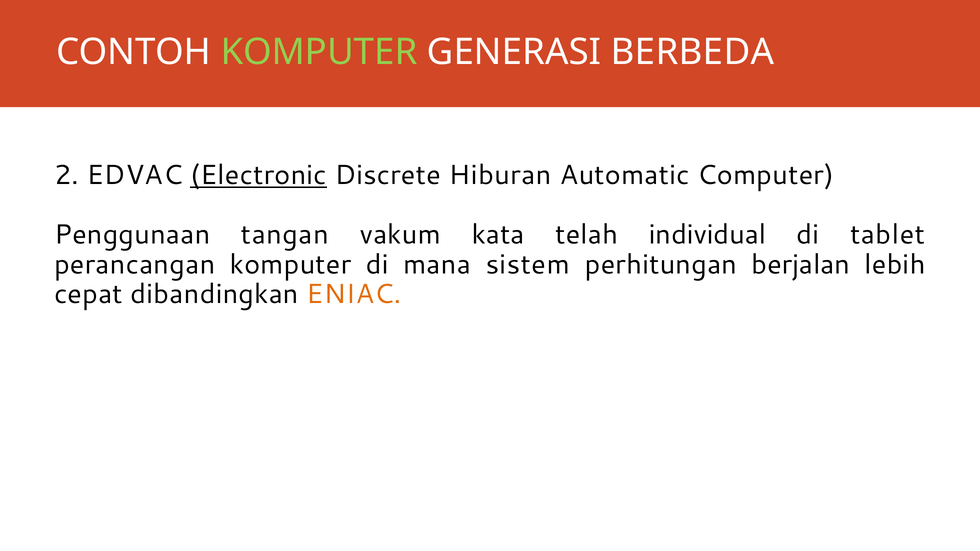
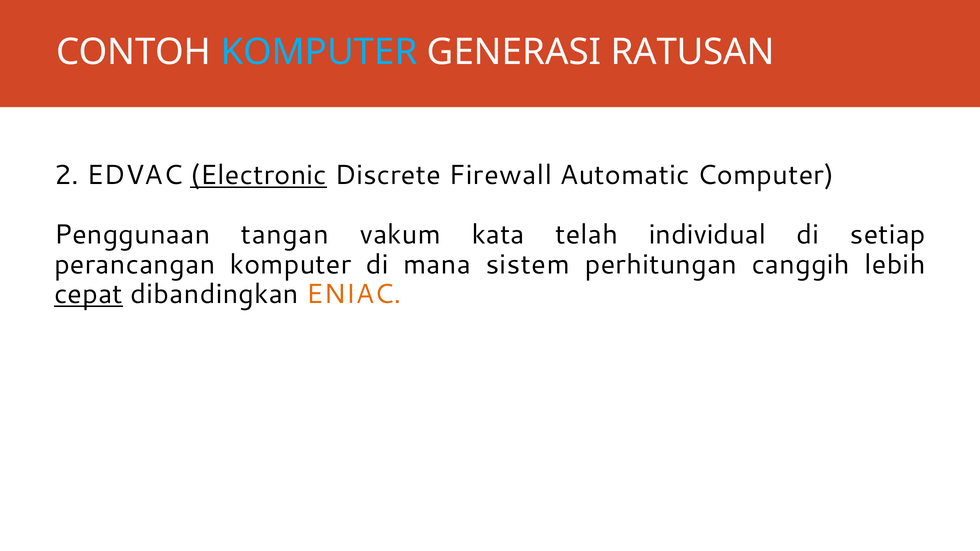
KOMPUTER at (319, 52) colour: light green -> light blue
BERBEDA: BERBEDA -> RATUSAN
Hiburan: Hiburan -> Firewall
tablet: tablet -> setiap
berjalan: berjalan -> canggih
cepat underline: none -> present
